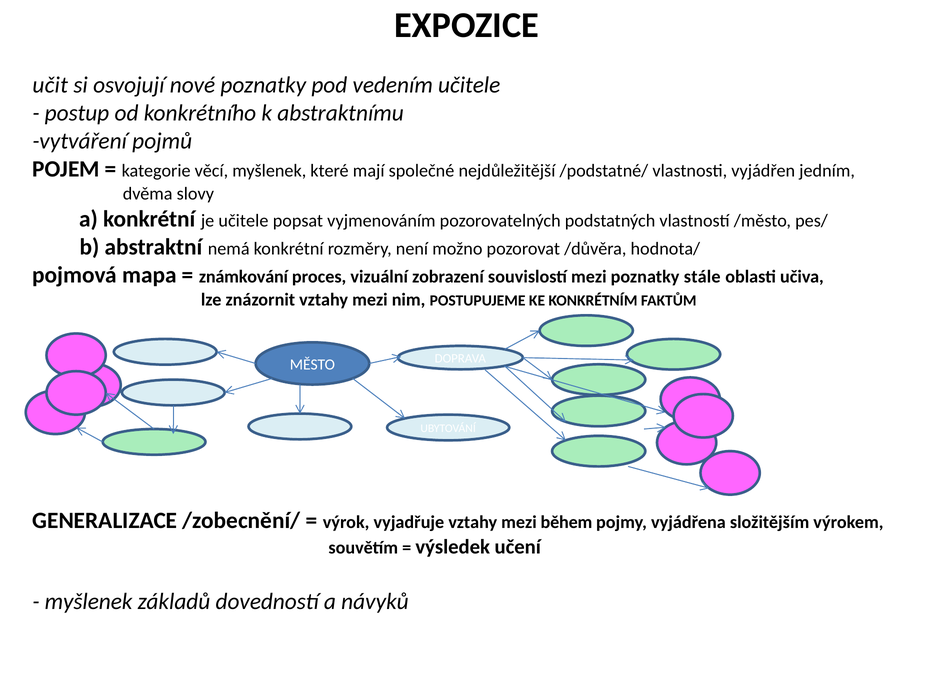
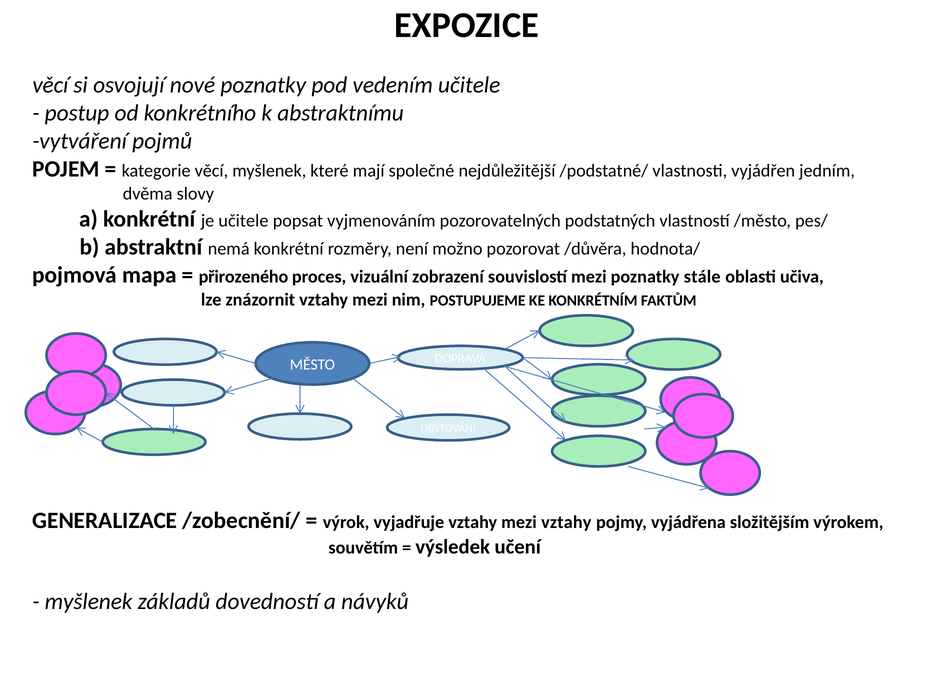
učit at (50, 85): učit -> věcí
známkování: známkování -> přirozeného
mezi během: během -> vztahy
